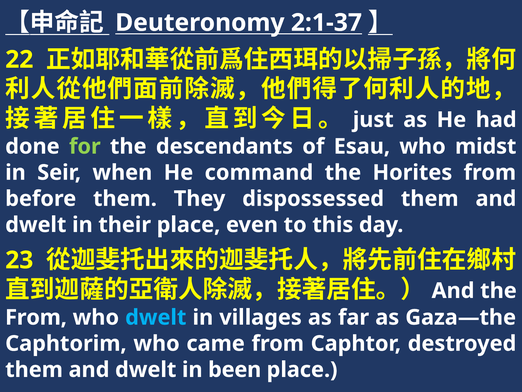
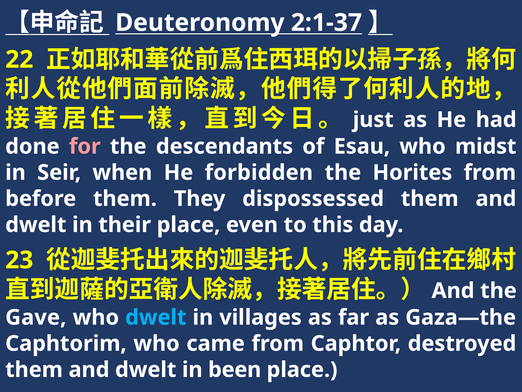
for colour: light green -> pink
command: command -> forbidden
From at (36, 317): From -> Gave
